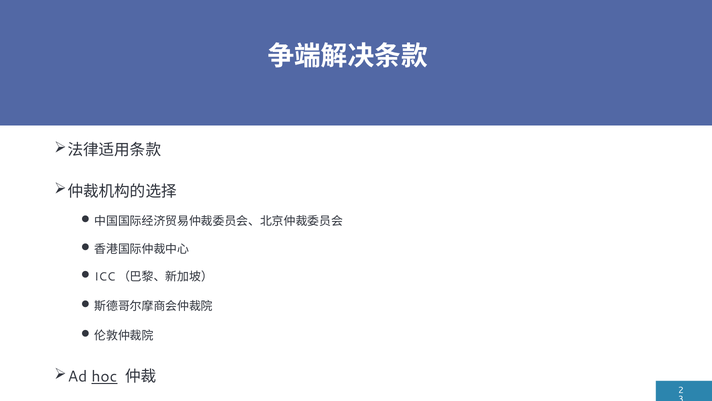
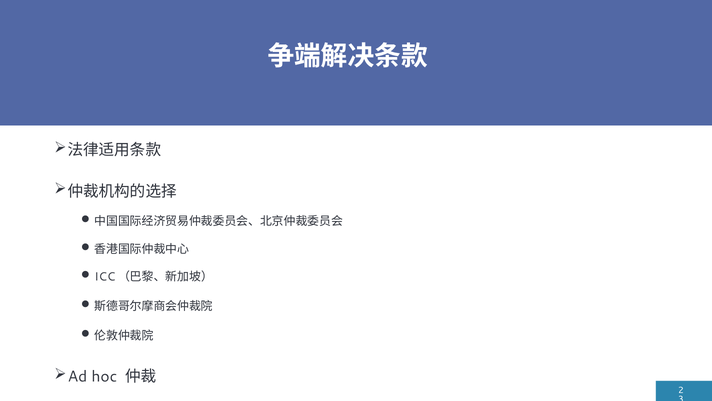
hoc underline: present -> none
